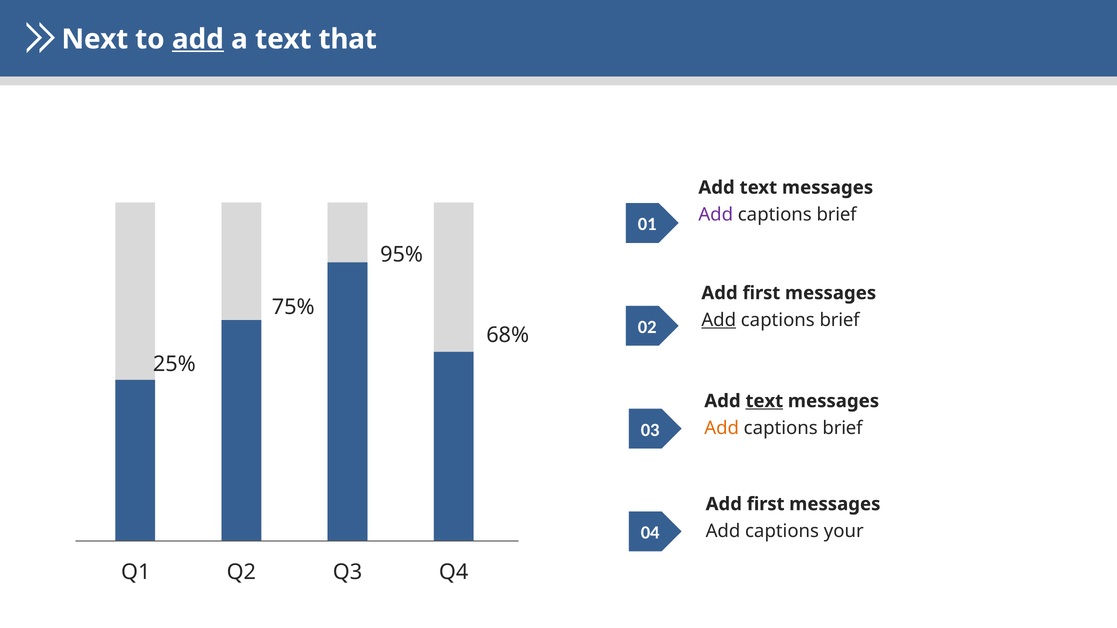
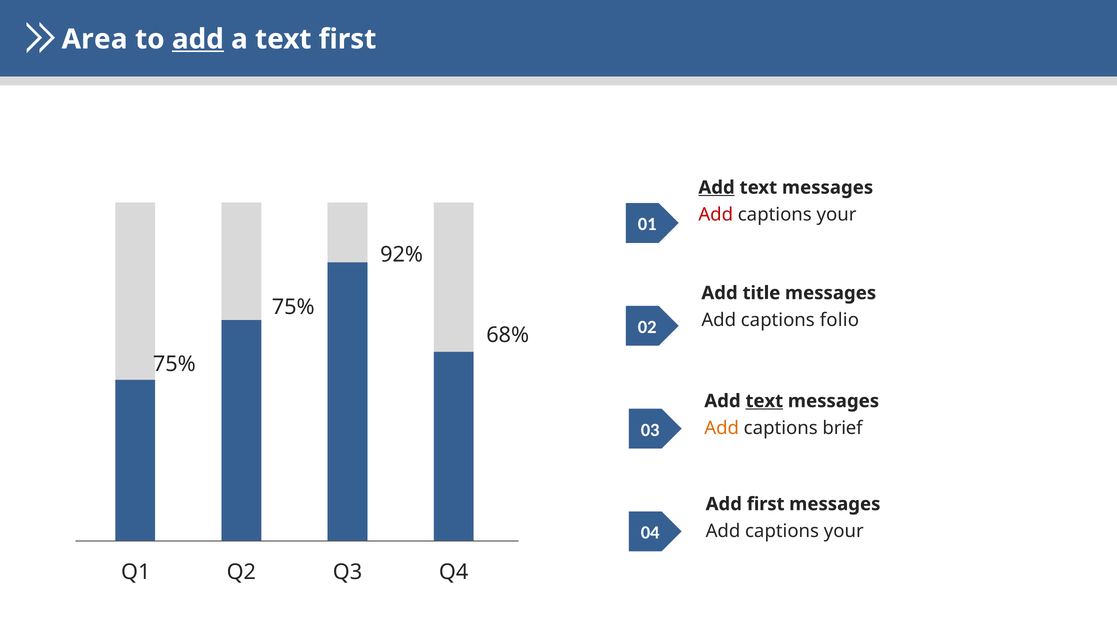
Next: Next -> Area
text that: that -> first
Add at (717, 188) underline: none -> present
Add at (716, 215) colour: purple -> red
brief at (837, 215): brief -> your
95%: 95% -> 92%
first at (761, 293): first -> title
Add at (719, 320) underline: present -> none
brief at (840, 320): brief -> folio
25% at (174, 364): 25% -> 75%
